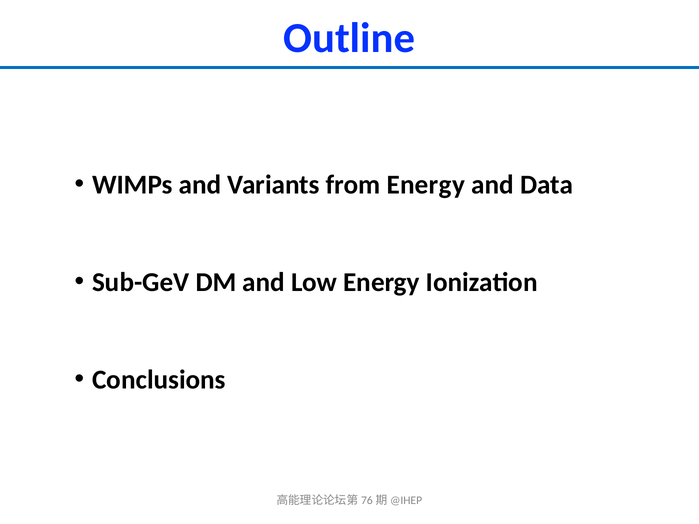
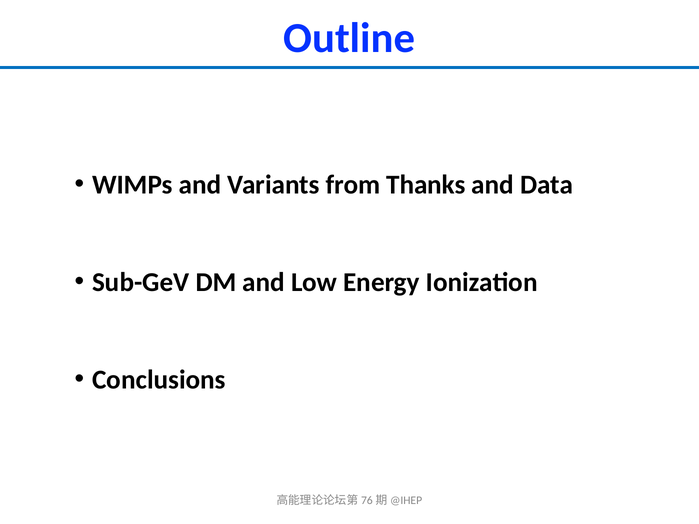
from Energy: Energy -> Thanks
